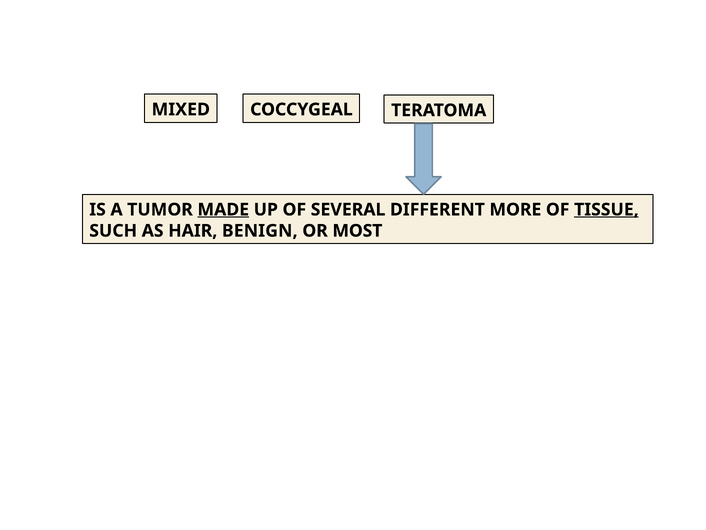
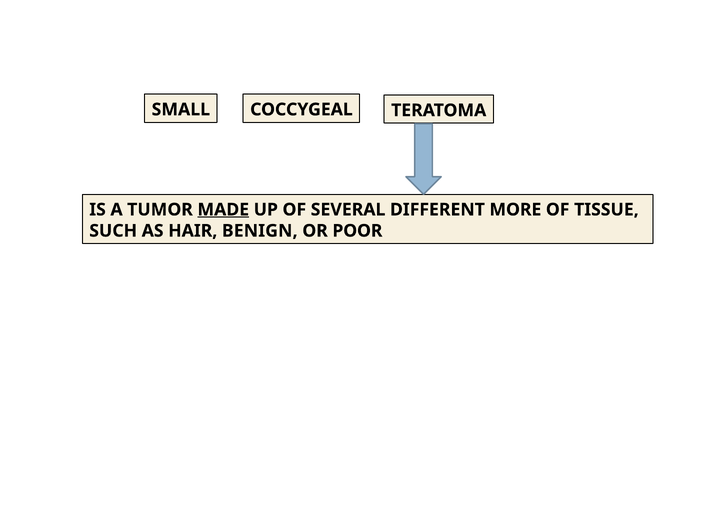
MIXED: MIXED -> SMALL
TISSUE underline: present -> none
MOST: MOST -> POOR
